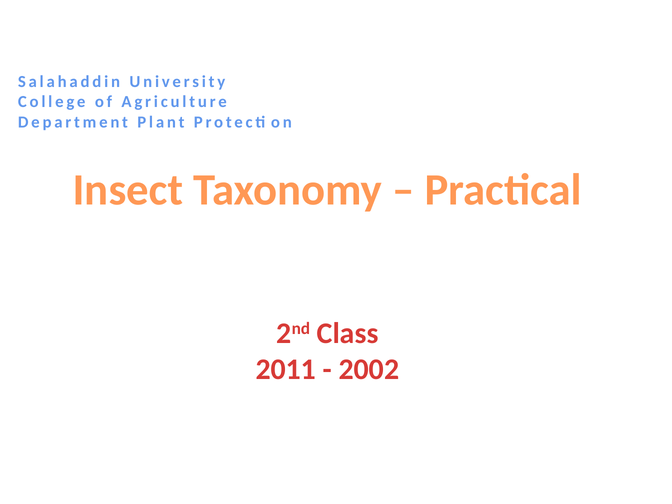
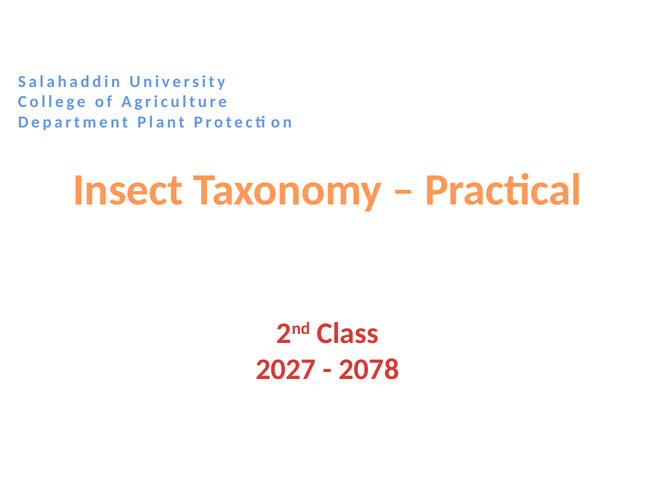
2011: 2011 -> 2027
2002: 2002 -> 2078
